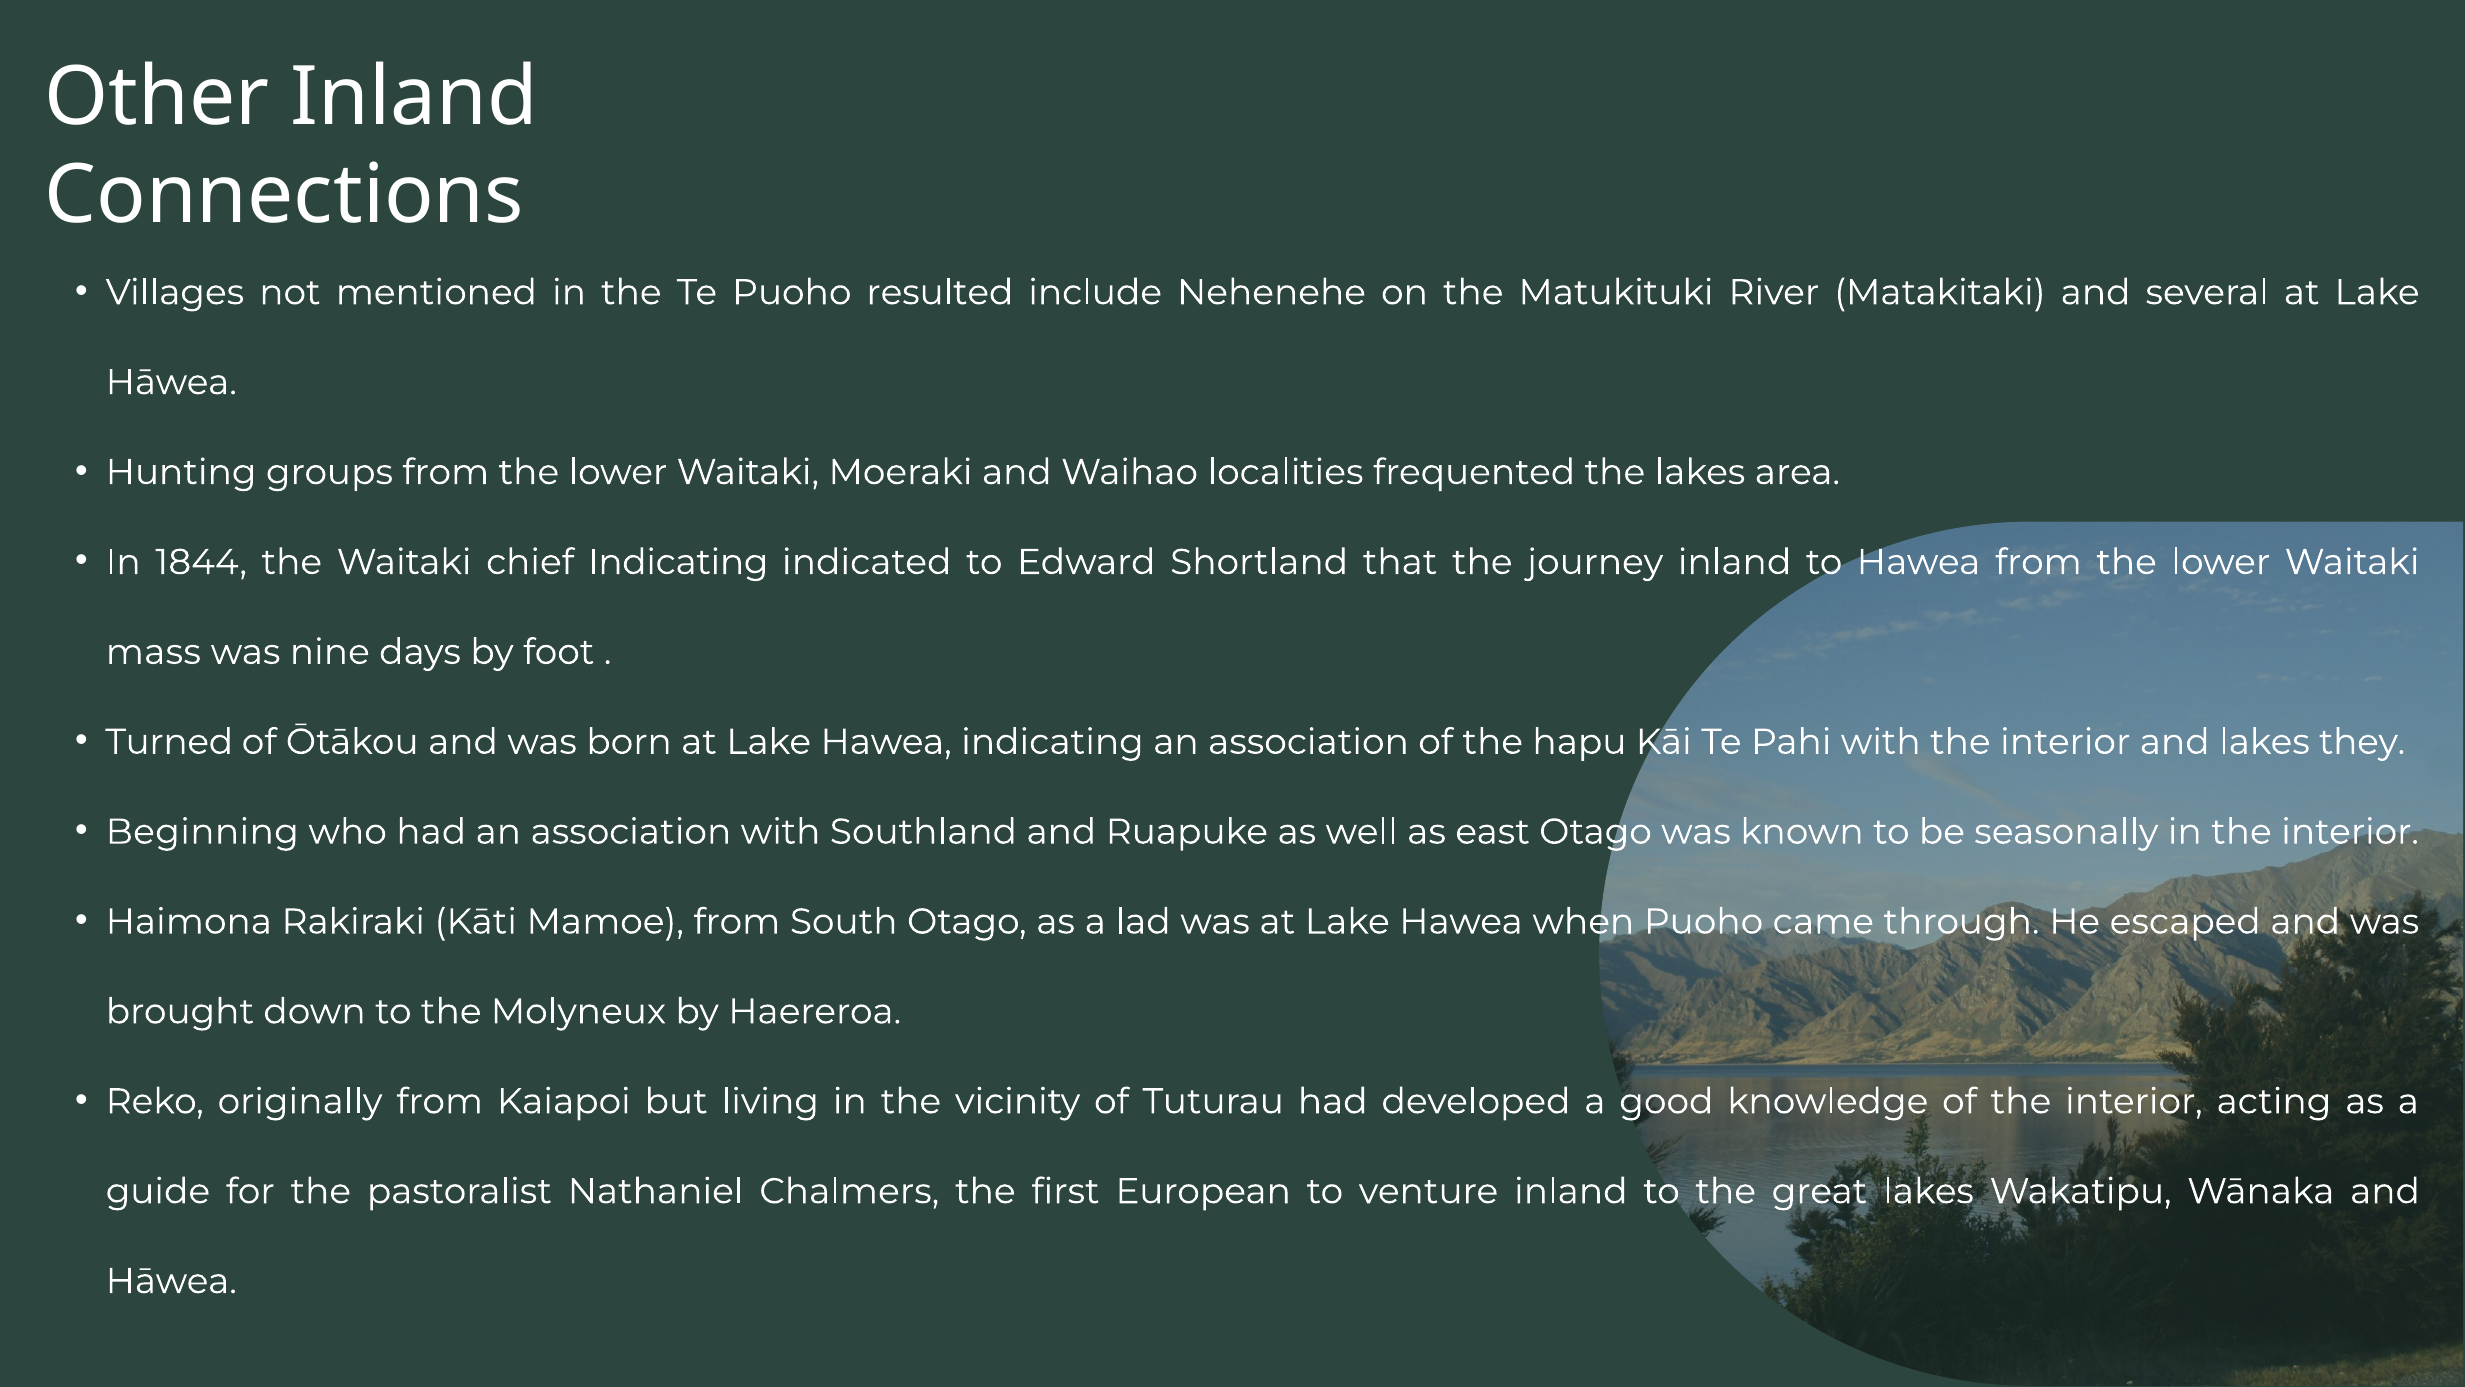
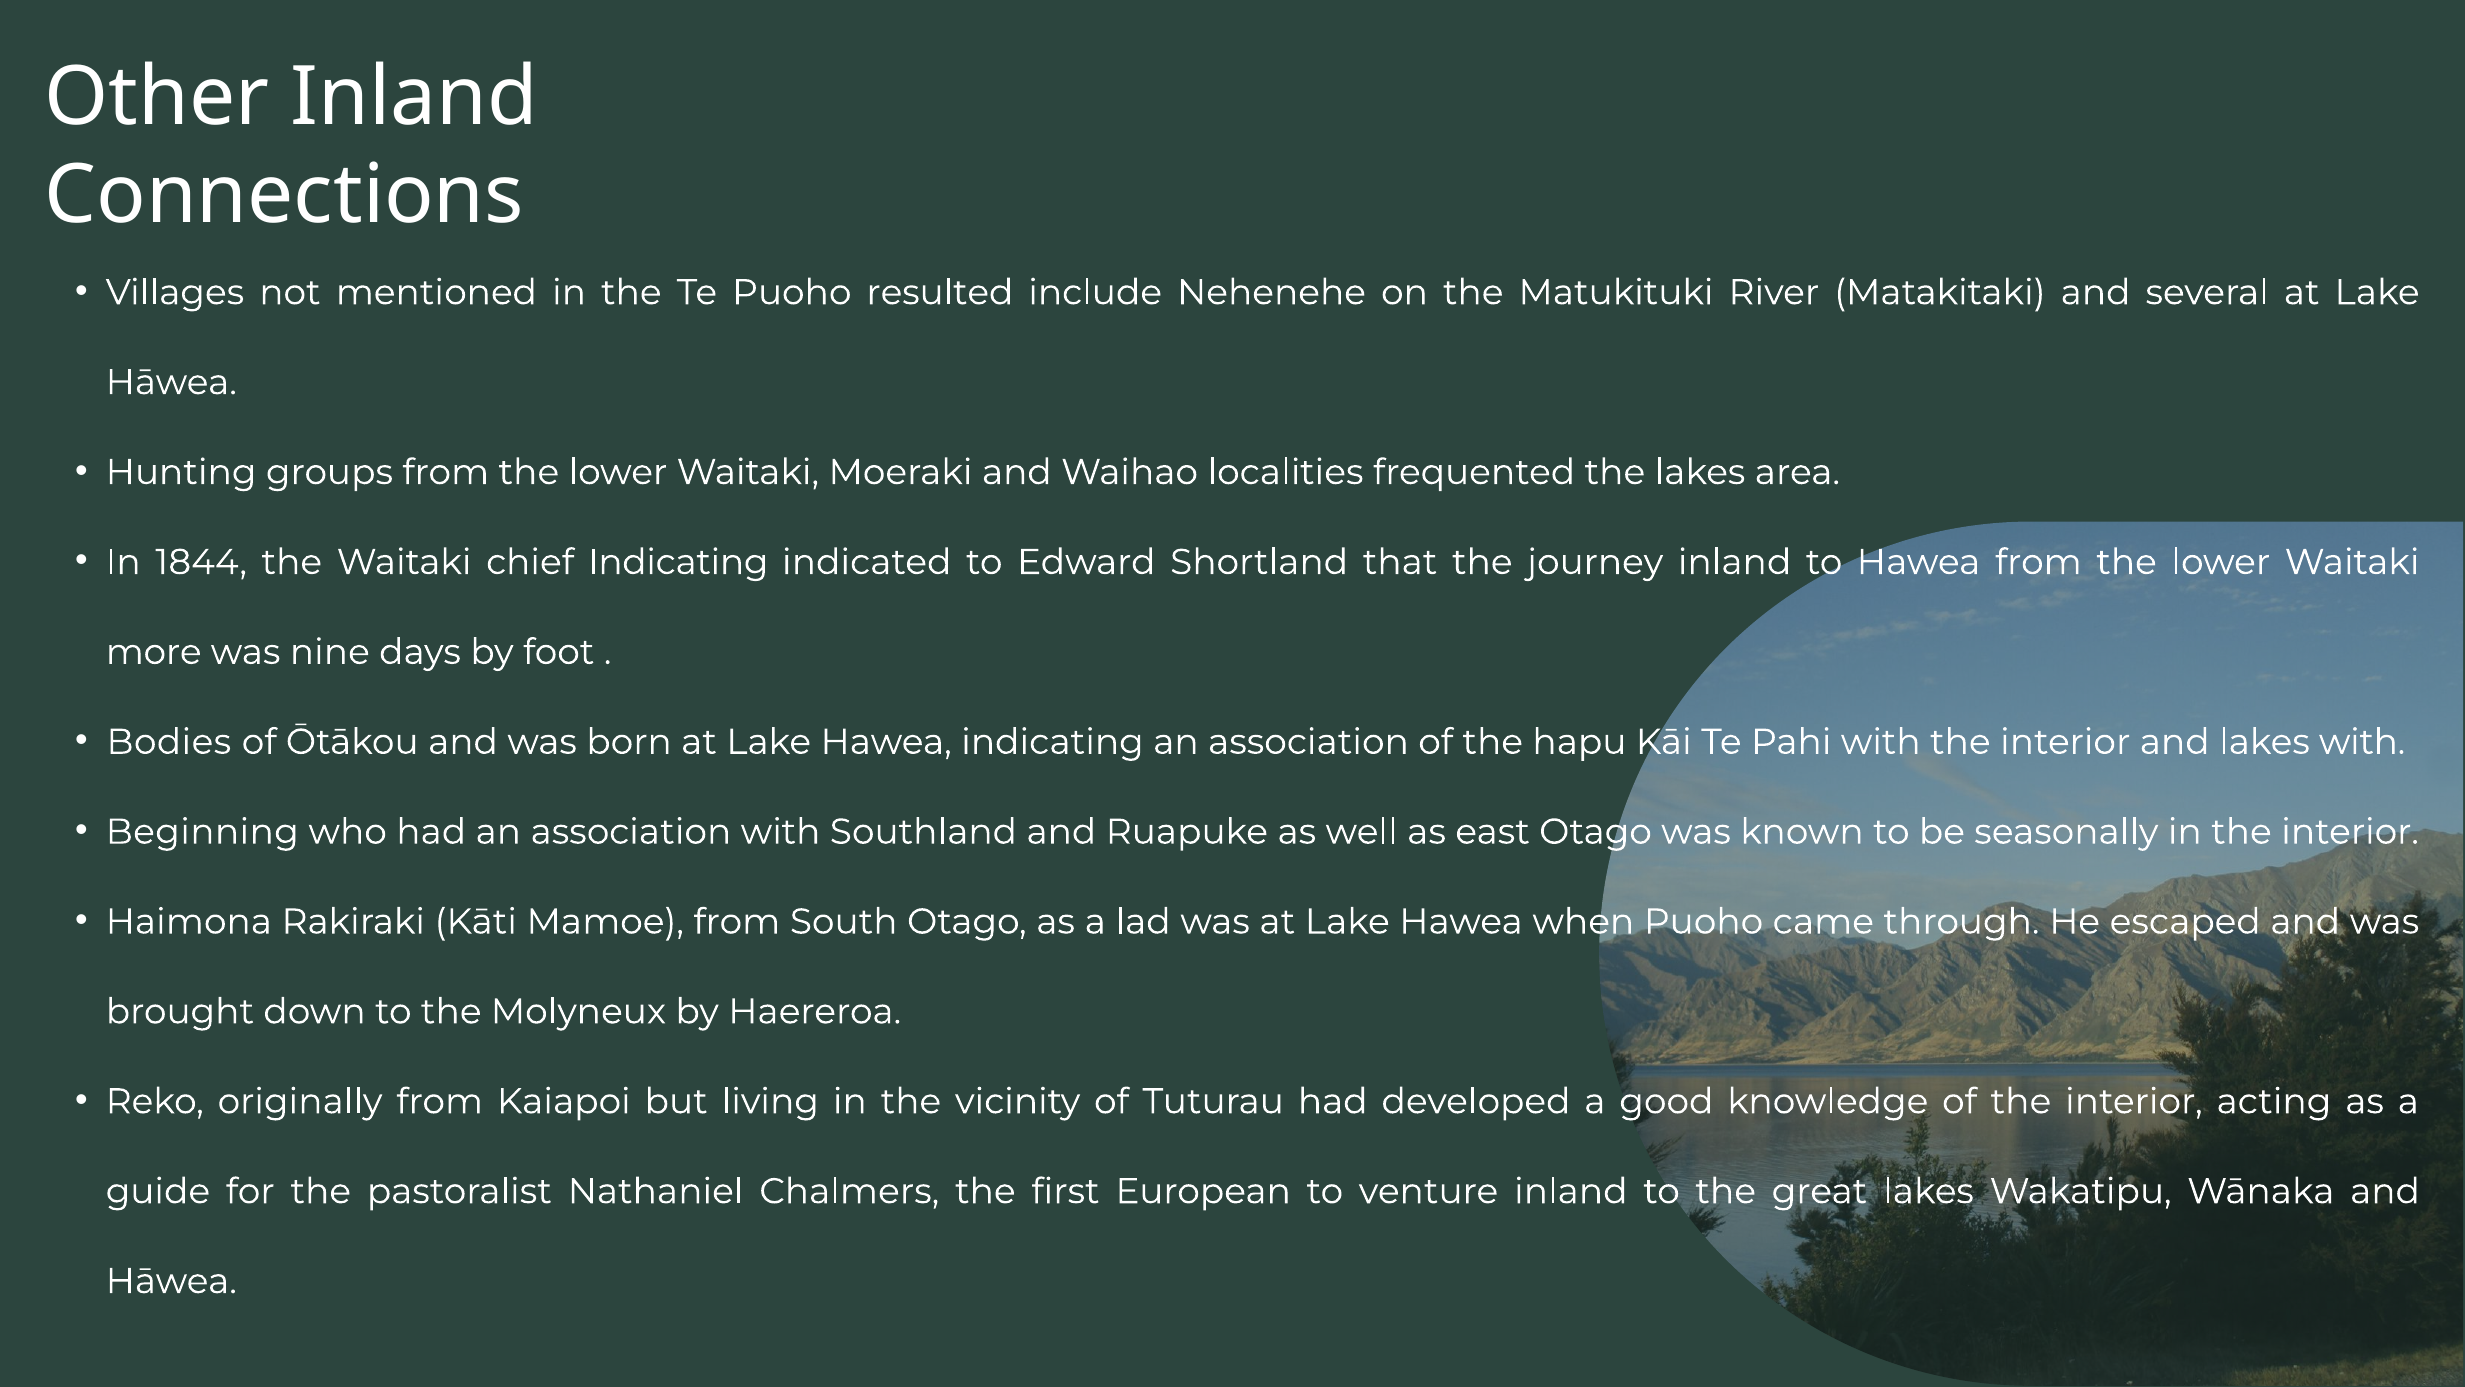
mass: mass -> more
Turned: Turned -> Bodies
lakes they: they -> with
